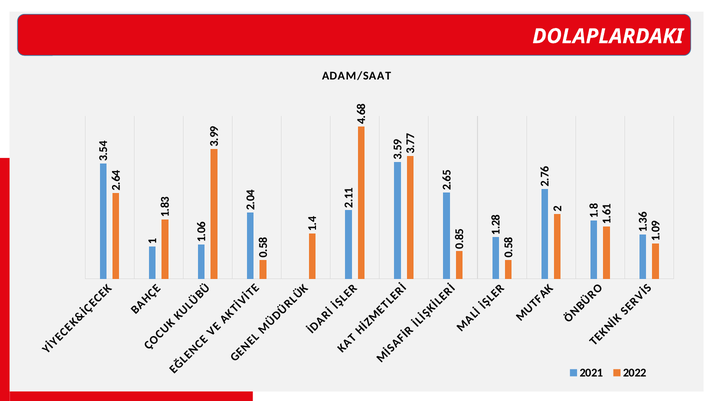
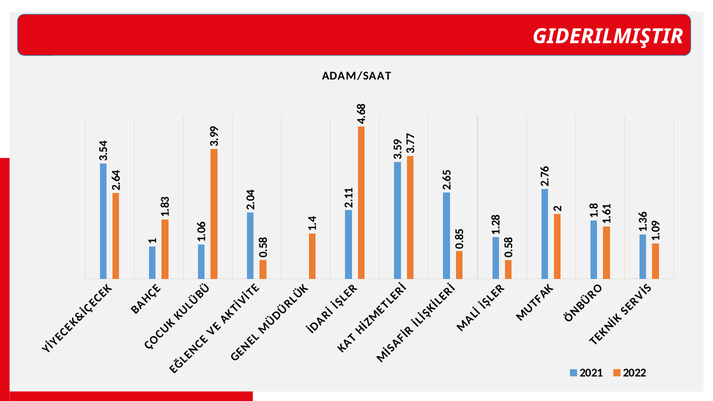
DOLAPLARDAKI: DOLAPLARDAKI -> GIDERILMIŞTIR
